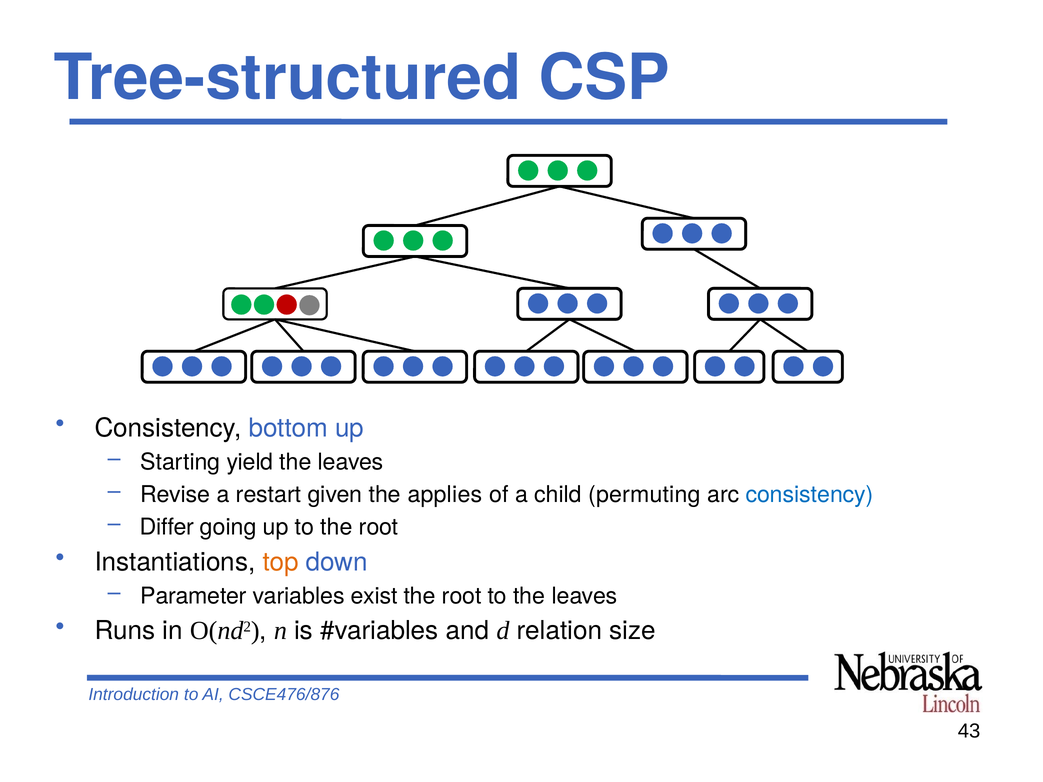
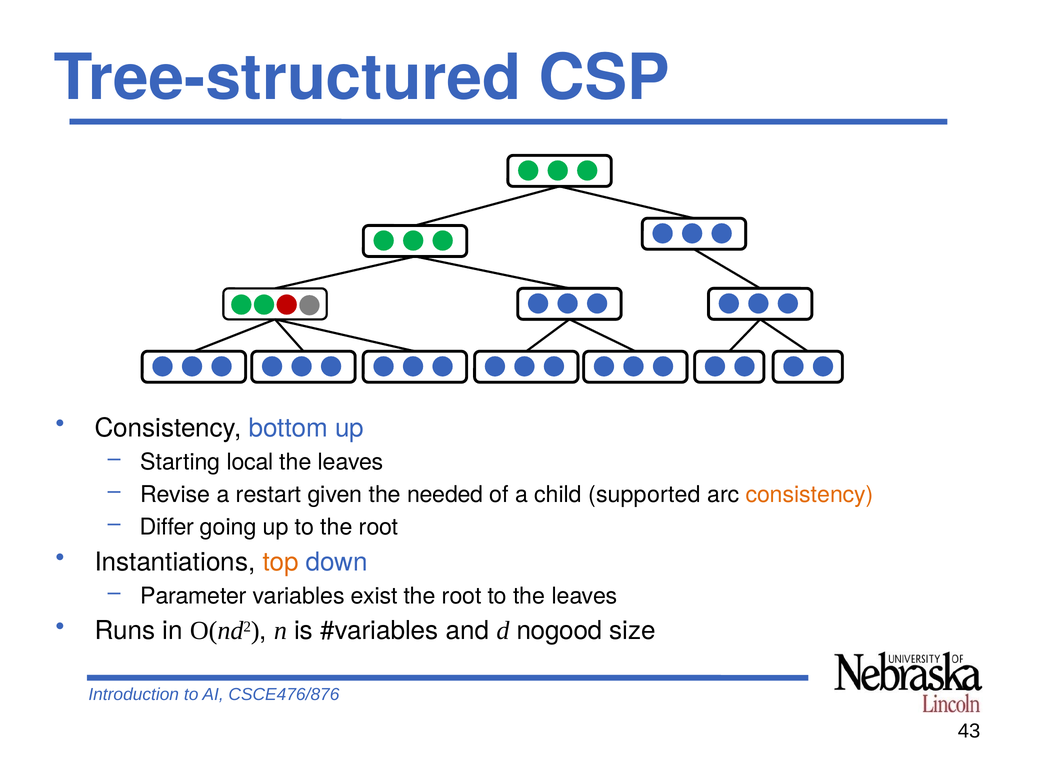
yield: yield -> local
applies: applies -> needed
permuting: permuting -> supported
consistency at (810, 495) colour: blue -> orange
relation: relation -> nogood
